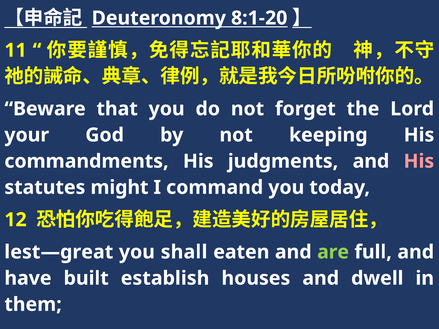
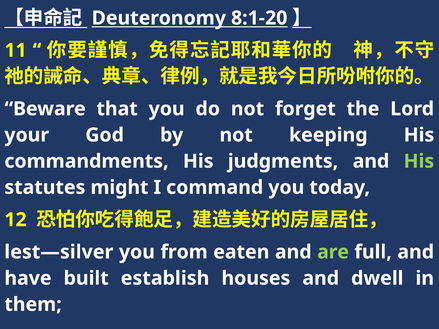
His at (419, 161) colour: pink -> light green
lest—great: lest—great -> lest—silver
shall: shall -> from
